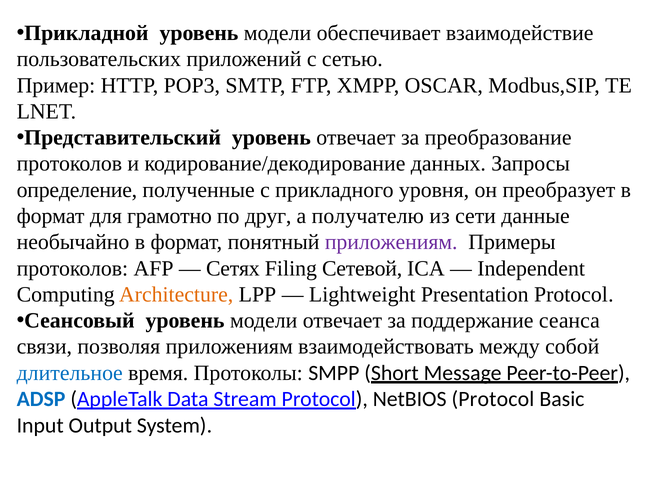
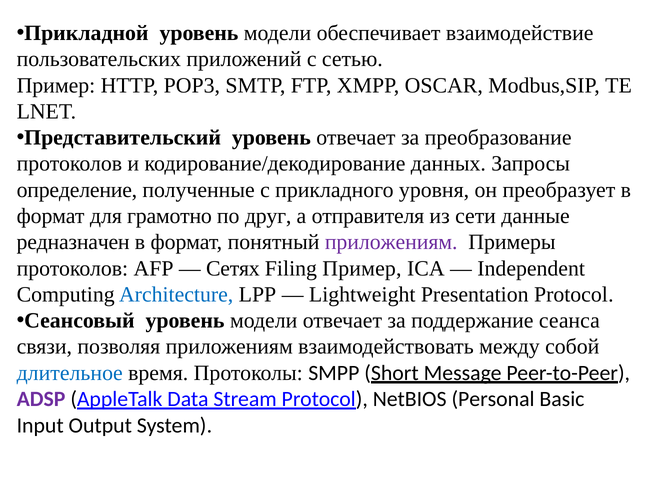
получателю: получателю -> отправителя
необычайно: необычайно -> редназначен
Filing Сетевой: Сетевой -> Пример
Architecture colour: orange -> blue
ADSP colour: blue -> purple
NetBIOS Protocol: Protocol -> Personal
